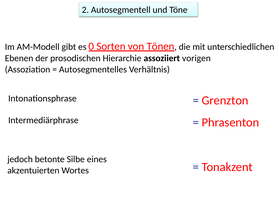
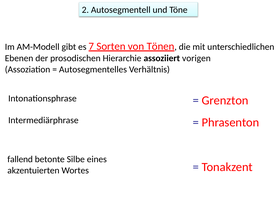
0: 0 -> 7
jedoch: jedoch -> fallend
